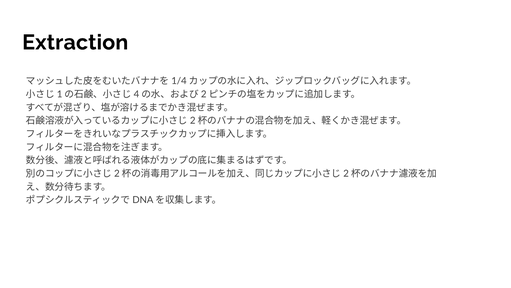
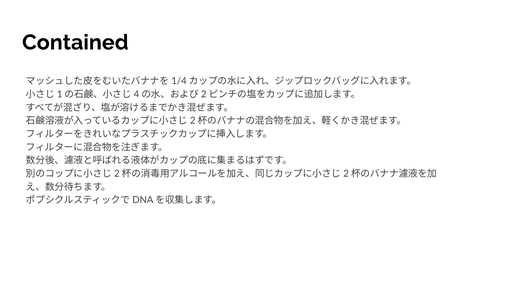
Extraction: Extraction -> Contained
